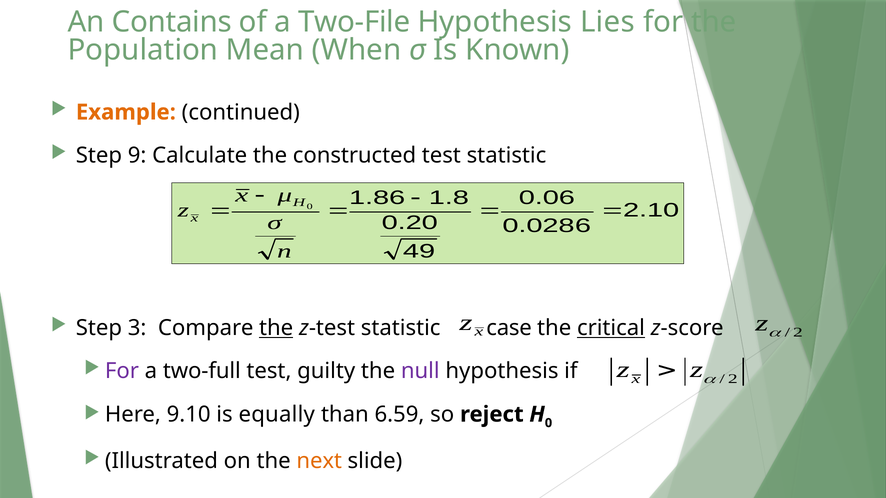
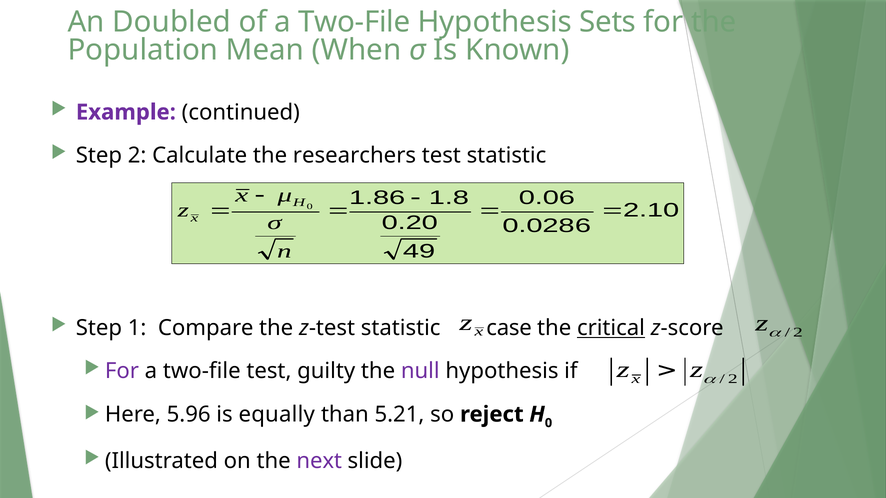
Contains: Contains -> Doubled
Lies: Lies -> Sets
Example colour: orange -> purple
Step 9: 9 -> 2
constructed: constructed -> researchers
3: 3 -> 1
the at (276, 328) underline: present -> none
two-full at (202, 371): two-full -> two-file
9.10: 9.10 -> 5.96
6.59: 6.59 -> 5.21
next colour: orange -> purple
